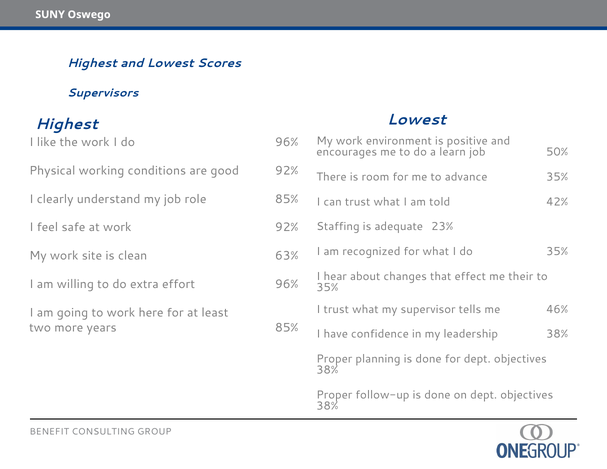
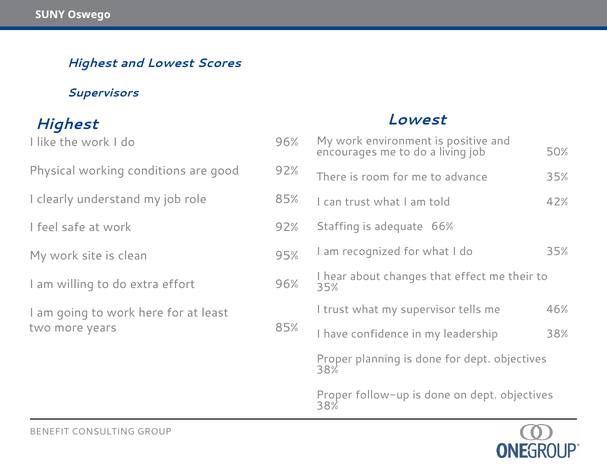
learn: learn -> living
23%: 23% -> 66%
63%: 63% -> 95%
